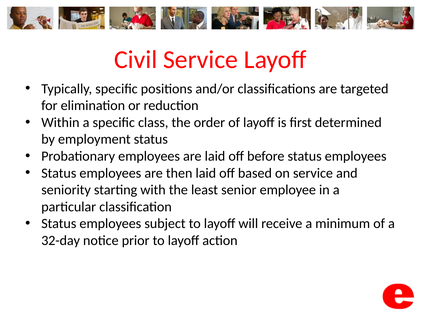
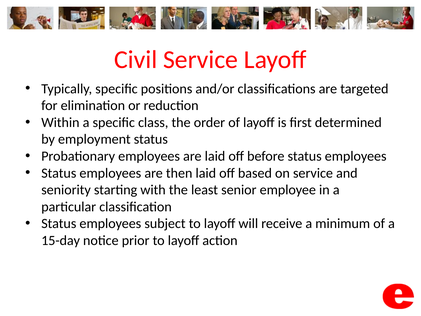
32-day: 32-day -> 15-day
